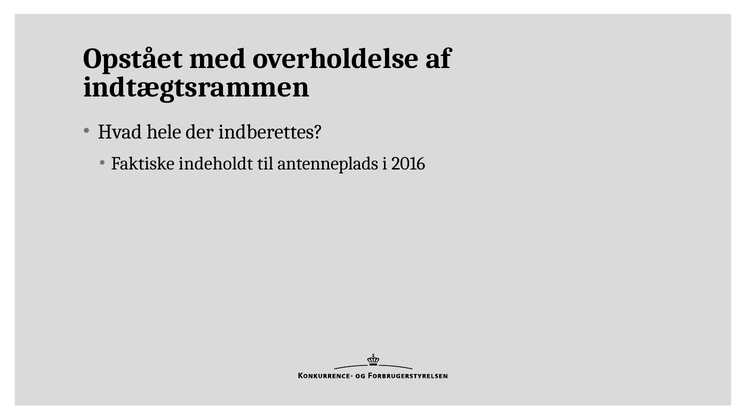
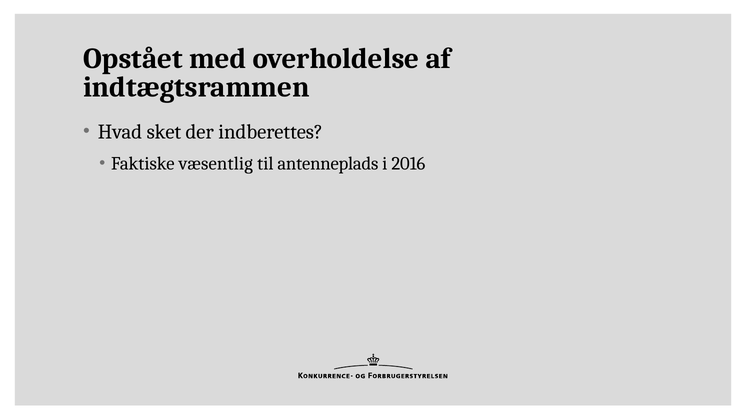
hele: hele -> sket
indeholdt: indeholdt -> væsentlig
